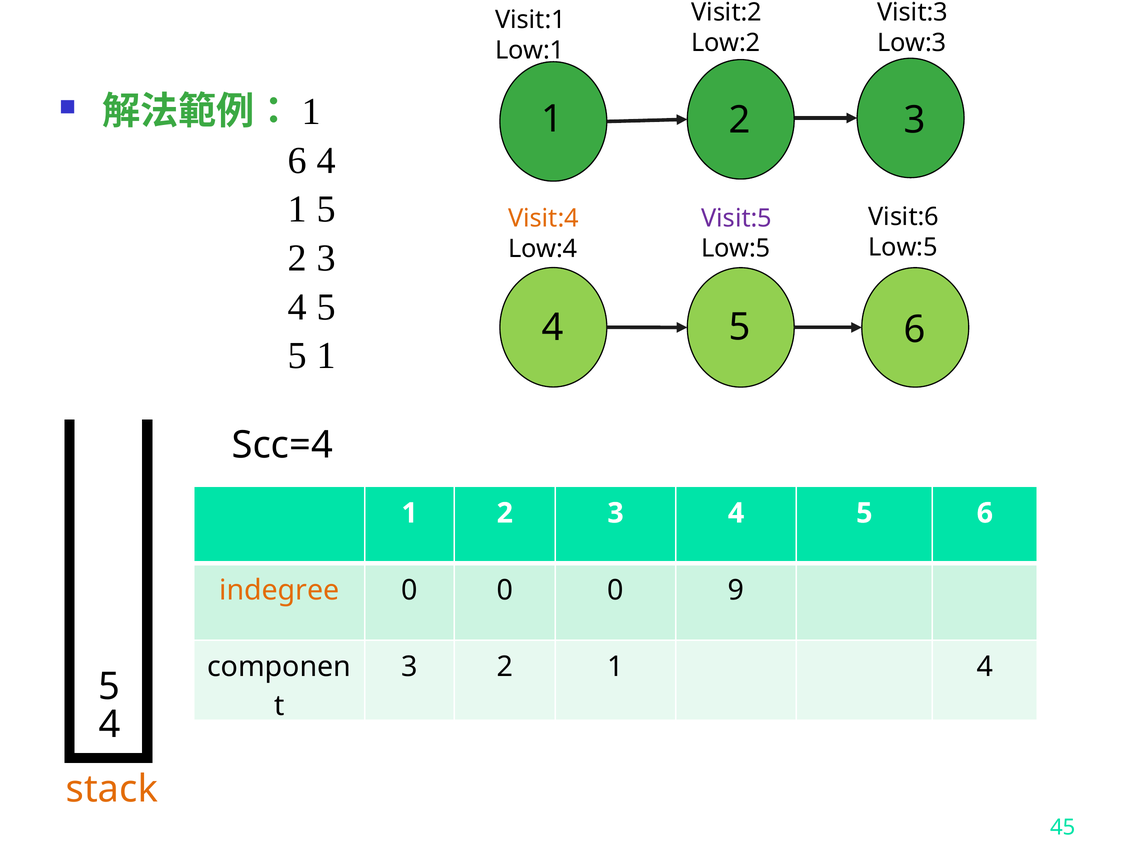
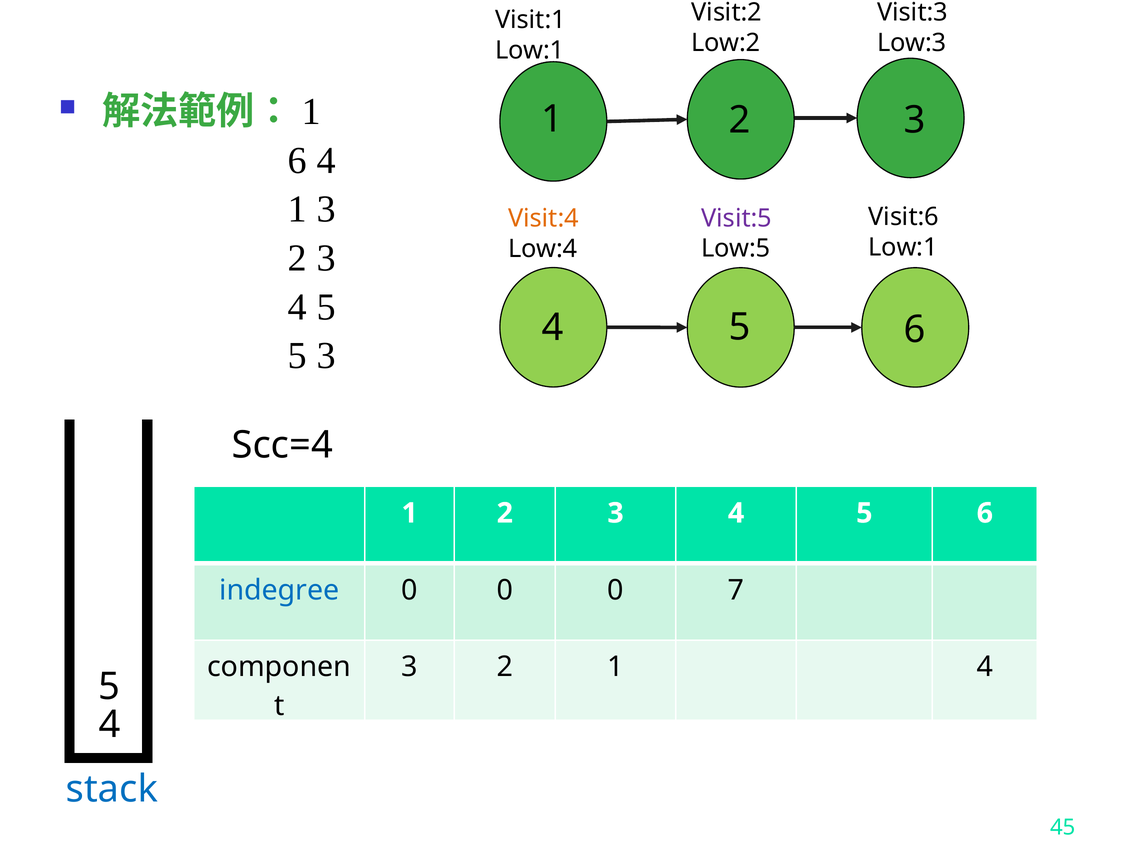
5 at (326, 209): 5 -> 3
Low:5 at (903, 247): Low:5 -> Low:1
5 1: 1 -> 3
indegree colour: orange -> blue
9: 9 -> 7
stack colour: orange -> blue
